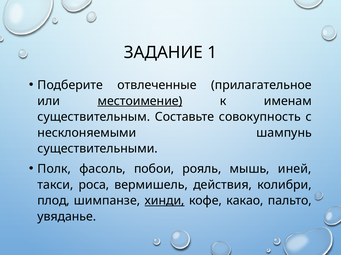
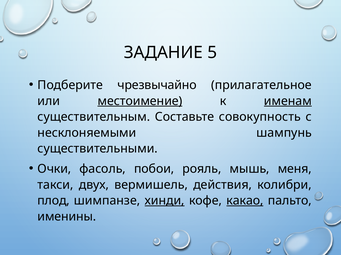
1: 1 -> 5
отвлеченные: отвлеченные -> чрезвычайно
именам underline: none -> present
Полк: Полк -> Очки
иней: иней -> меня
роса: роса -> двух
какао underline: none -> present
увяданье: увяданье -> именины
